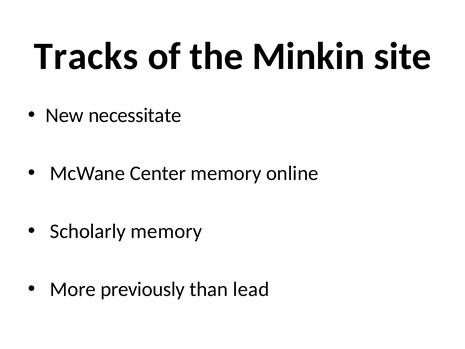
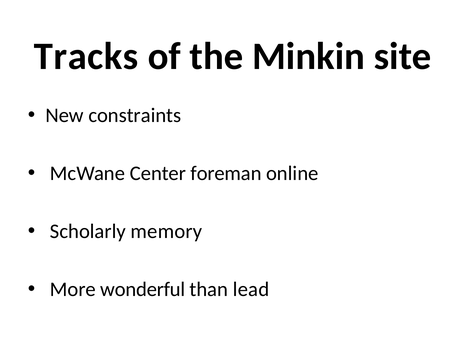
necessitate: necessitate -> constraints
Center memory: memory -> foreman
previously: previously -> wonderful
